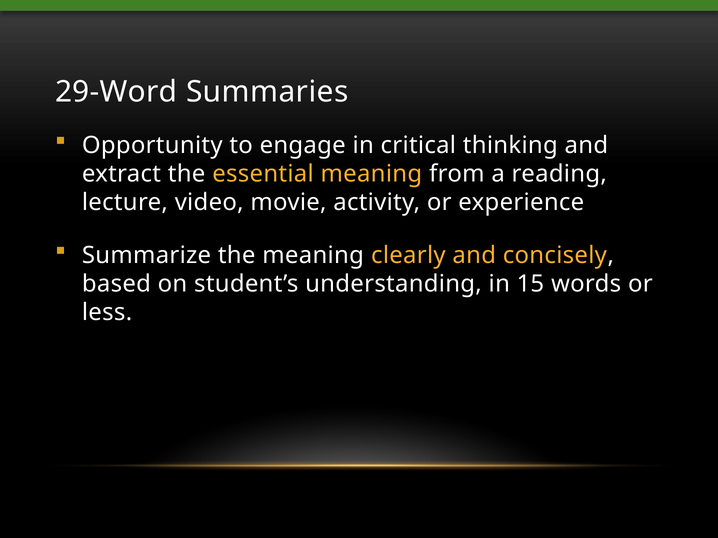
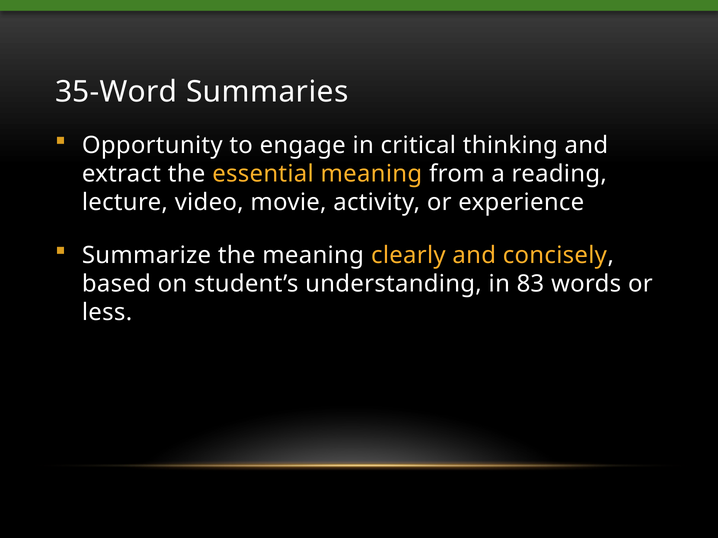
29-Word: 29-Word -> 35-Word
15: 15 -> 83
